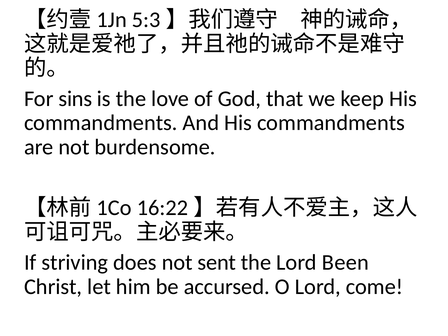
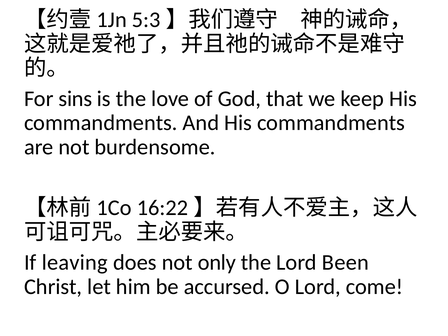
striving: striving -> leaving
sent: sent -> only
